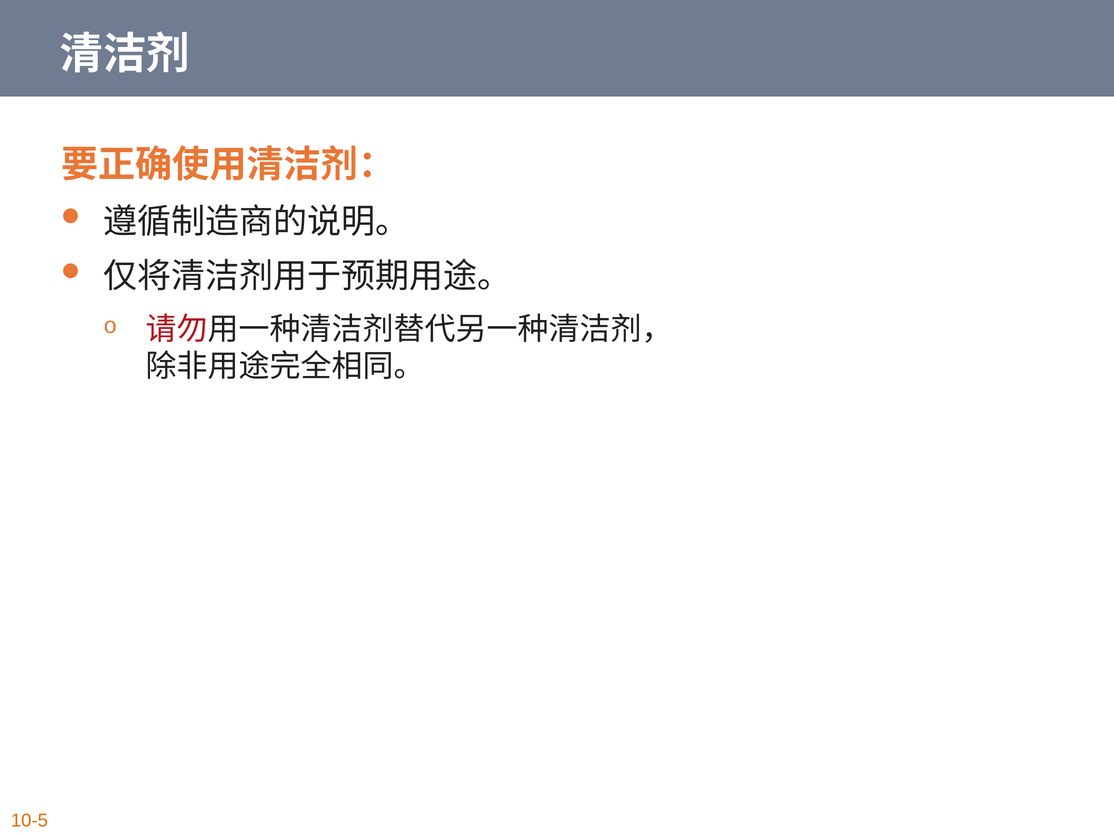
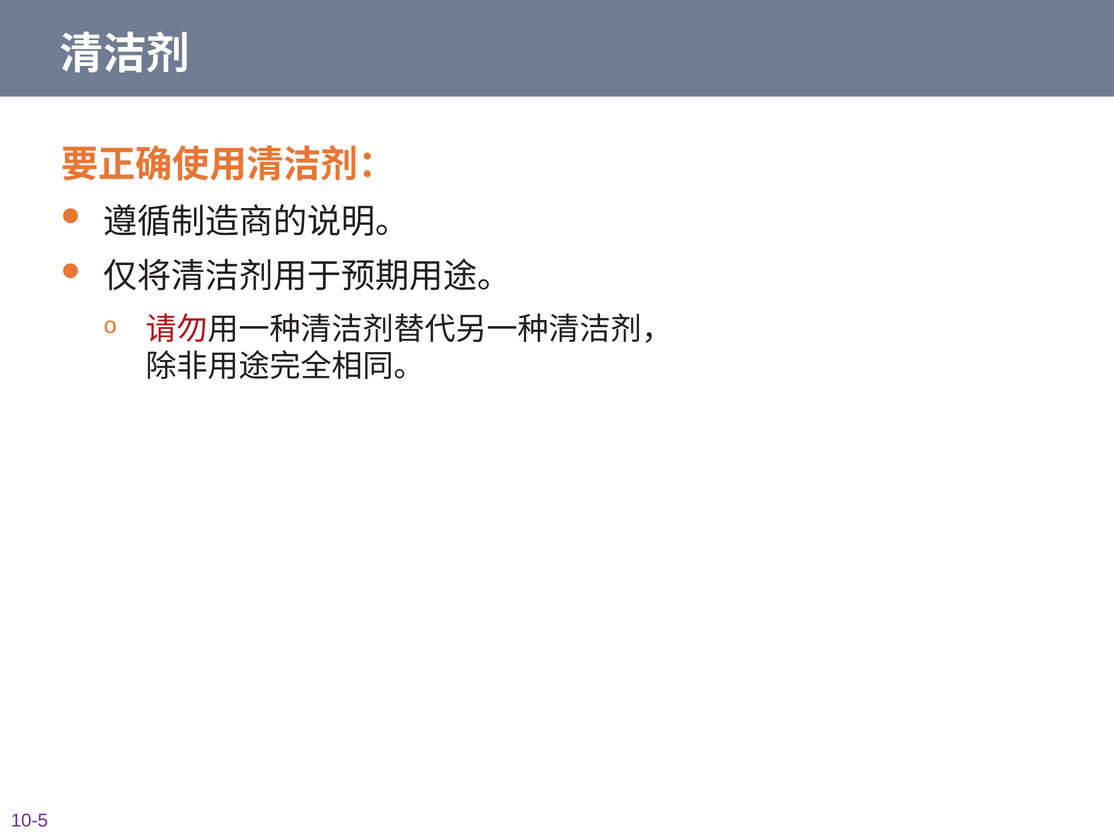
10-5 colour: orange -> purple
